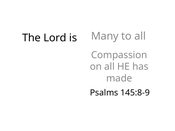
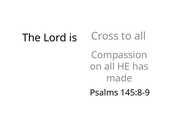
Many: Many -> Cross
